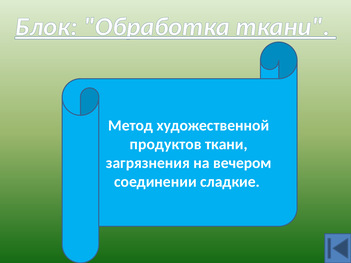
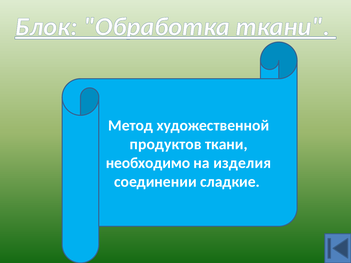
загрязнения: загрязнения -> необходимо
вечером: вечером -> изделия
